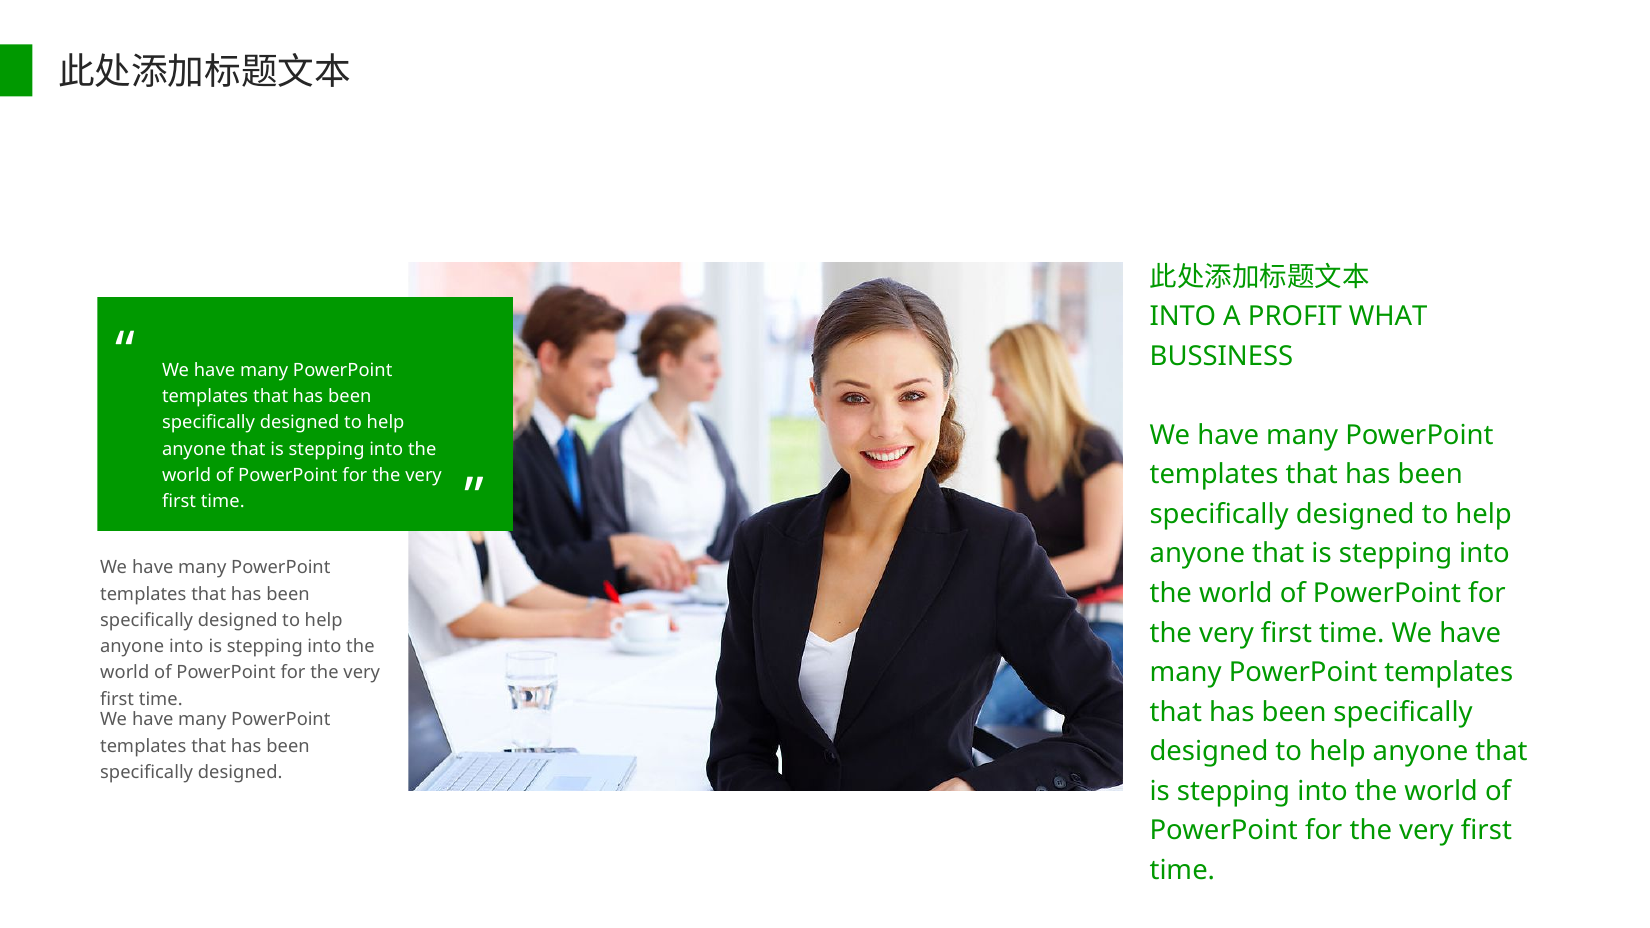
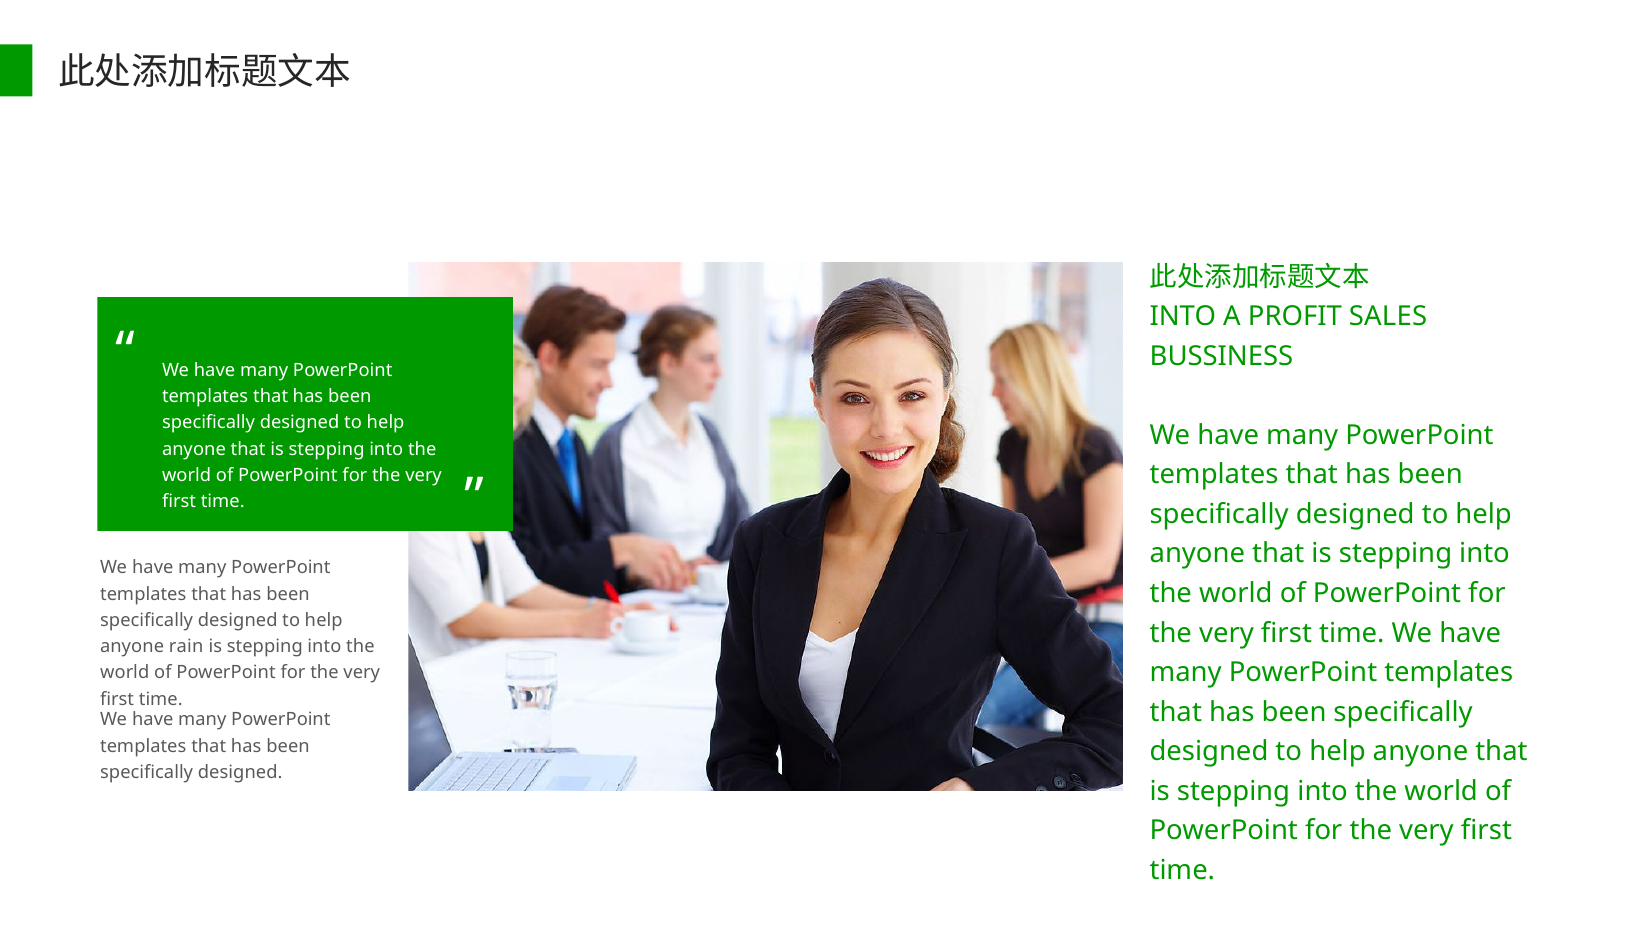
WHAT: WHAT -> SALES
anyone into: into -> rain
